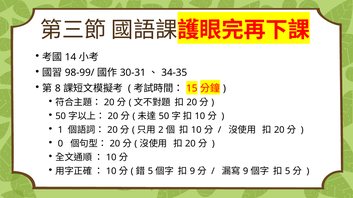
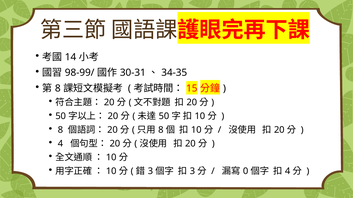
1 at (60, 130): 1 -> 8
2 at (161, 130): 2 -> 8
0 at (60, 144): 0 -> 4
5 at (150, 172): 5 -> 3
9 at (192, 172): 9 -> 3
9 at (246, 172): 9 -> 0
5 at (288, 172): 5 -> 4
